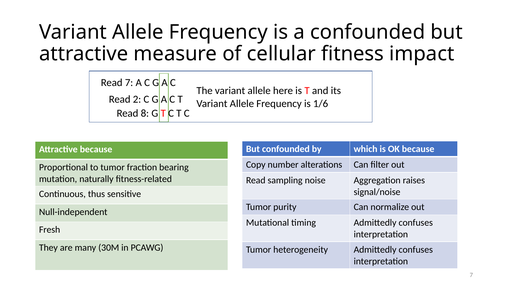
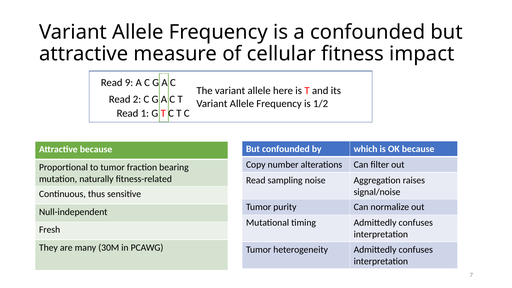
Read 7: 7 -> 9
1/6: 1/6 -> 1/2
8: 8 -> 1
